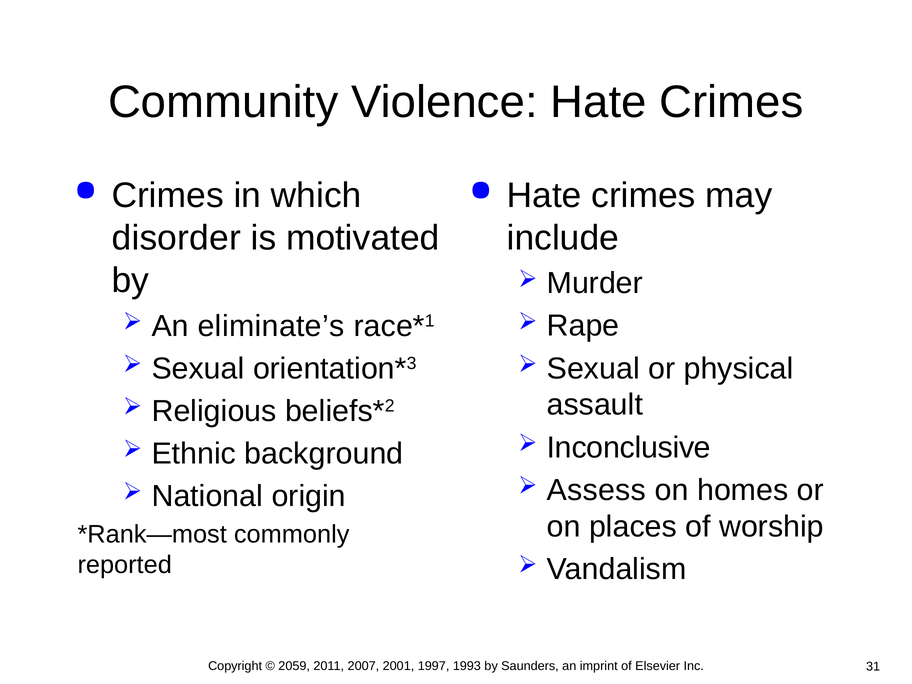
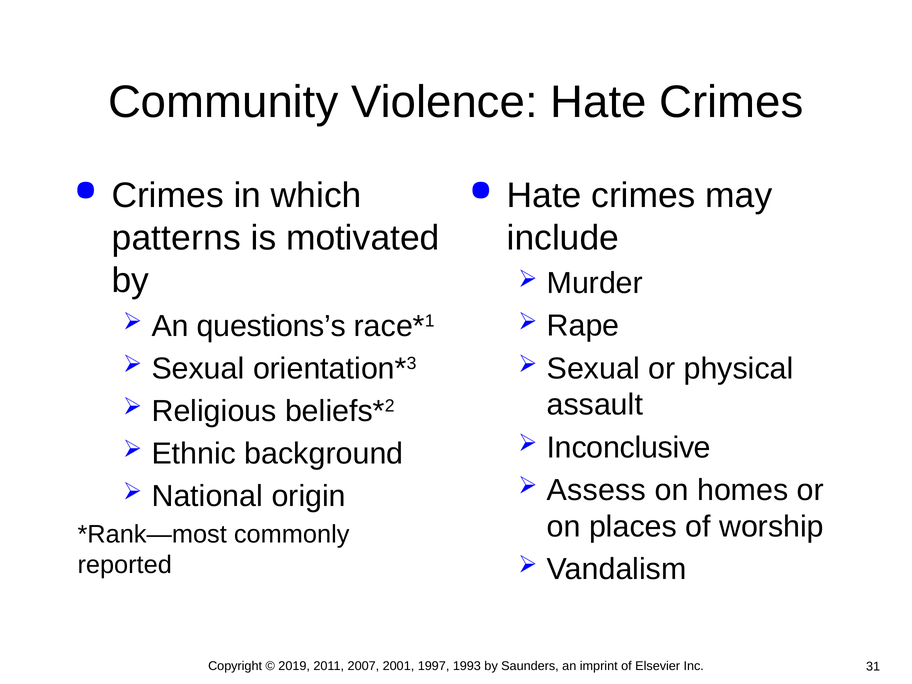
disorder: disorder -> patterns
eliminate’s: eliminate’s -> questions’s
2059: 2059 -> 2019
